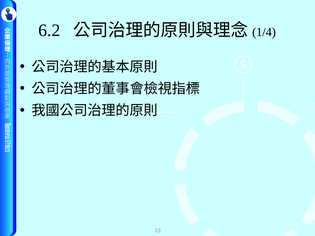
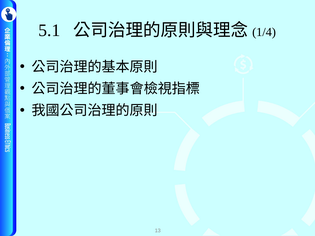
6.2: 6.2 -> 5.1
